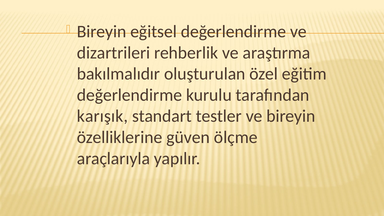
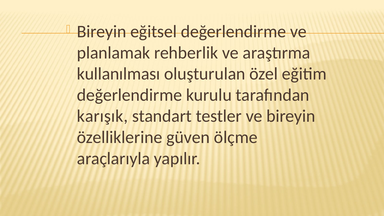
dizartrileri: dizartrileri -> planlamak
bakılmalıdır: bakılmalıdır -> kullanılması
